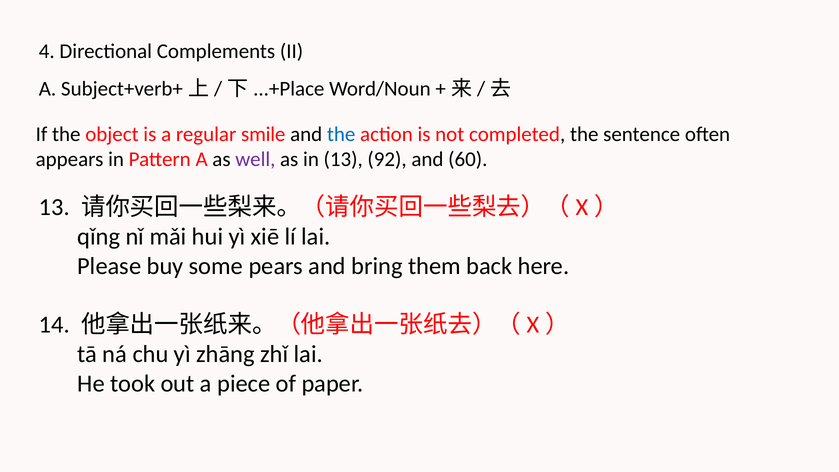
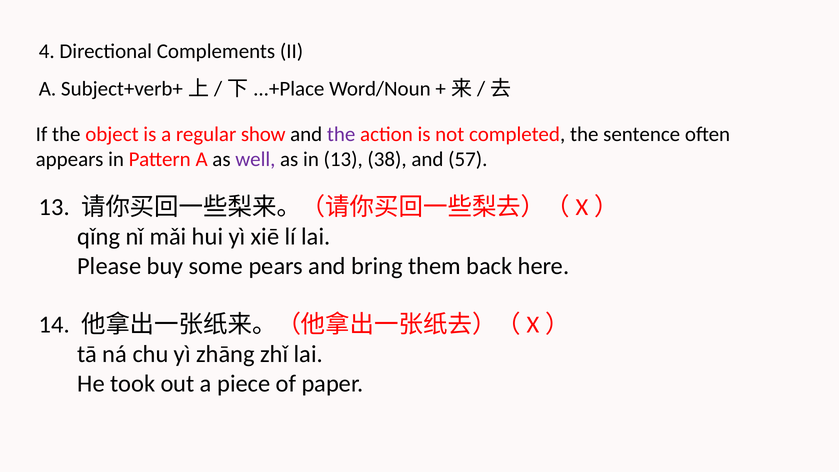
smile: smile -> show
the at (341, 134) colour: blue -> purple
92: 92 -> 38
60: 60 -> 57
